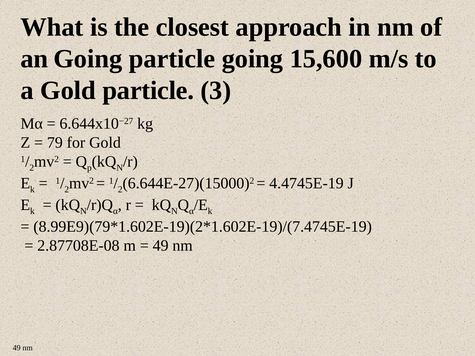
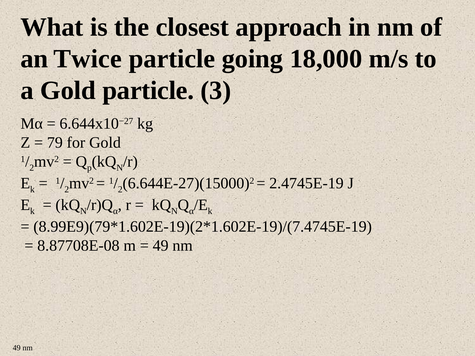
an Going: Going -> Twice
15,600: 15,600 -> 18,000
4.4745E-19: 4.4745E-19 -> 2.4745E-19
2.87708E-08: 2.87708E-08 -> 8.87708E-08
